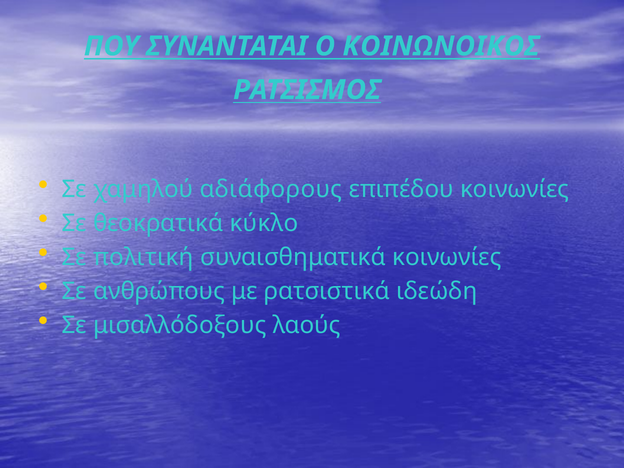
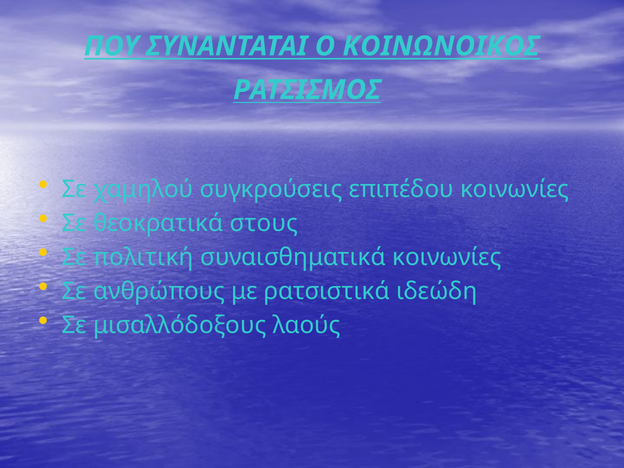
αδιάφορους: αδιάφορους -> συγκρούσεις
κύκλο: κύκλο -> στους
